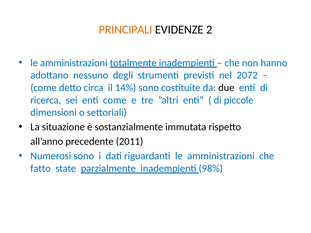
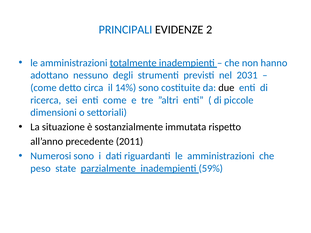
PRINCIPALI colour: orange -> blue
2072: 2072 -> 2031
fatto: fatto -> peso
98%: 98% -> 59%
